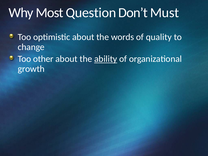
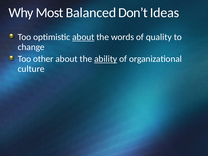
Question: Question -> Balanced
Must: Must -> Ideas
about at (83, 37) underline: none -> present
growth: growth -> culture
